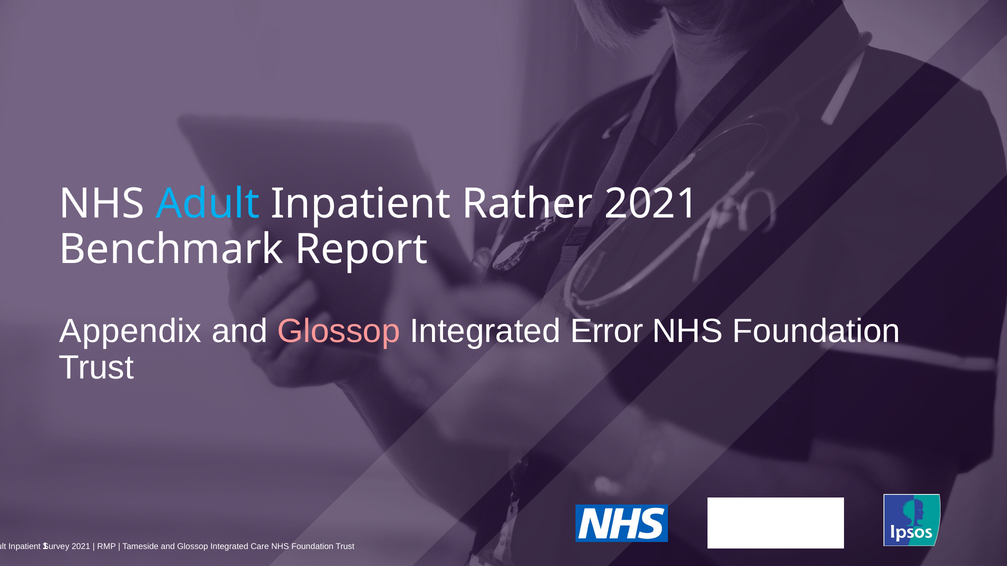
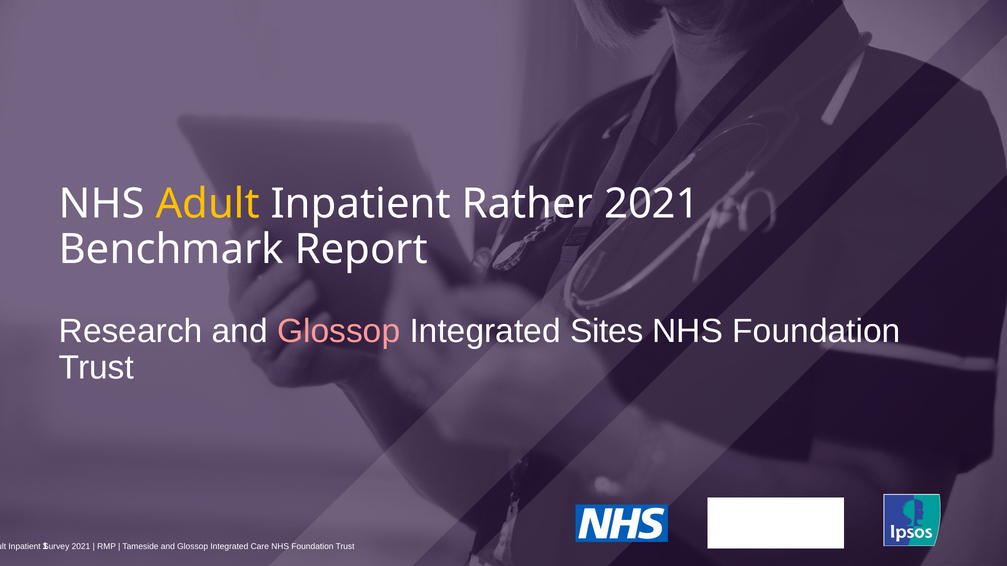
Adult at (208, 204) colour: light blue -> yellow
Appendix: Appendix -> Research
Error: Error -> Sites
